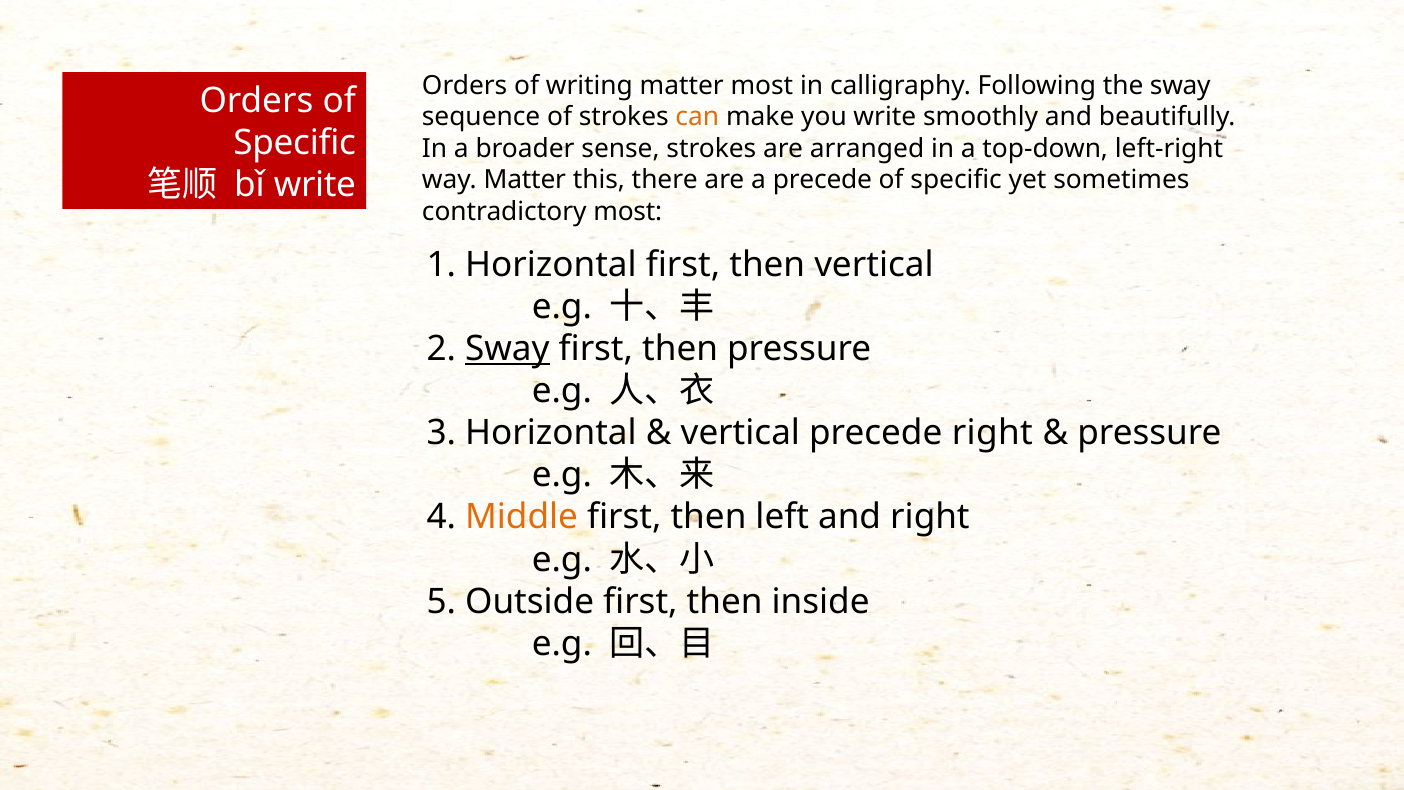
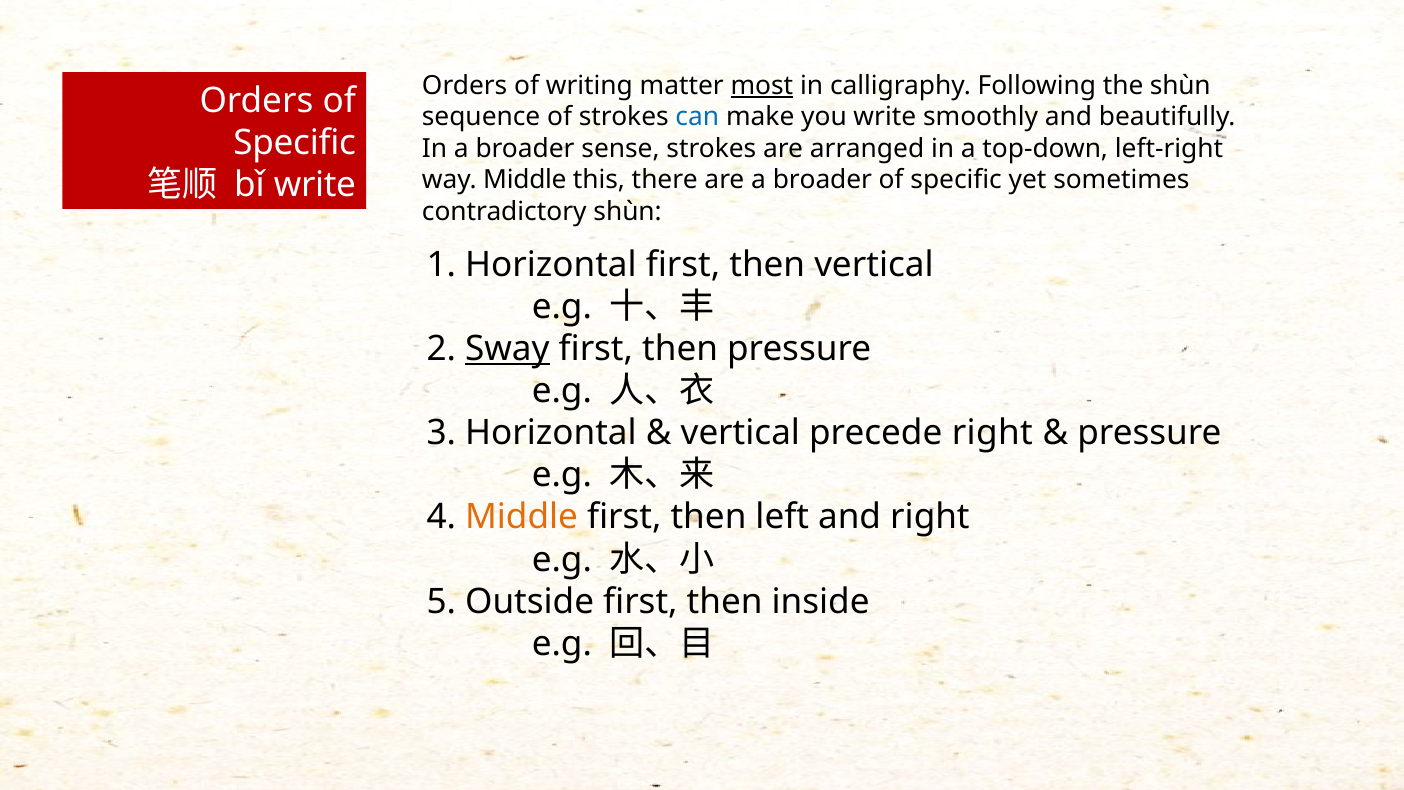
most at (762, 85) underline: none -> present
the sway: sway -> shùn
can colour: orange -> blue
way Matter: Matter -> Middle
are a precede: precede -> broader
contradictory most: most -> shùn
